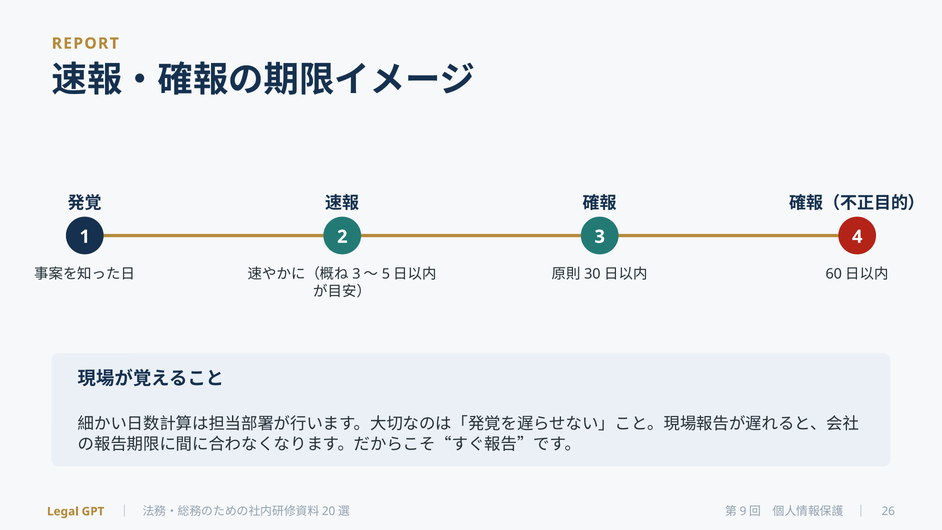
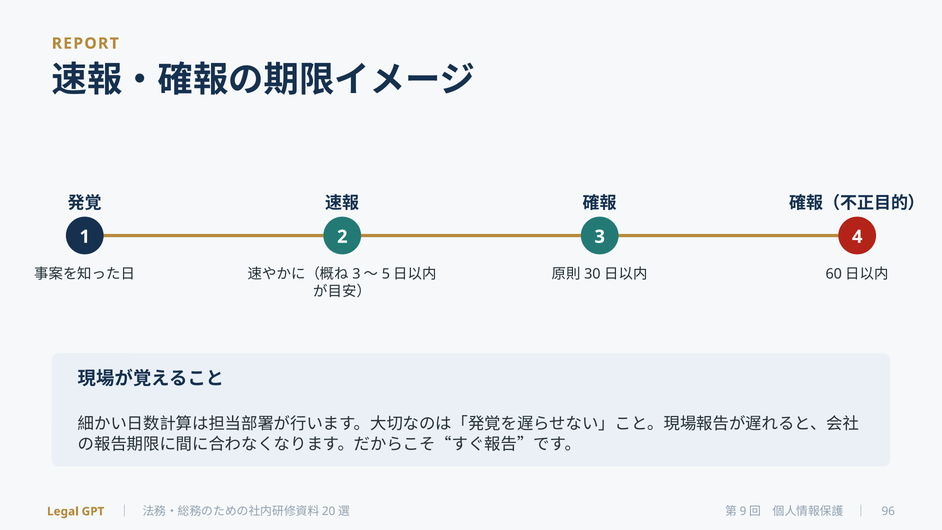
26: 26 -> 96
